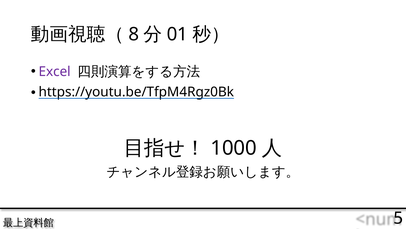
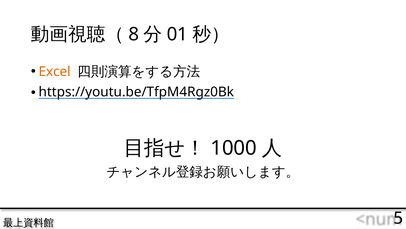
Excel colour: purple -> orange
